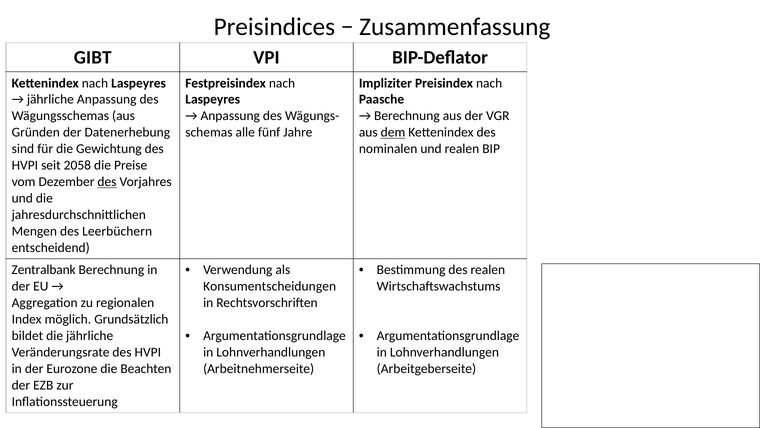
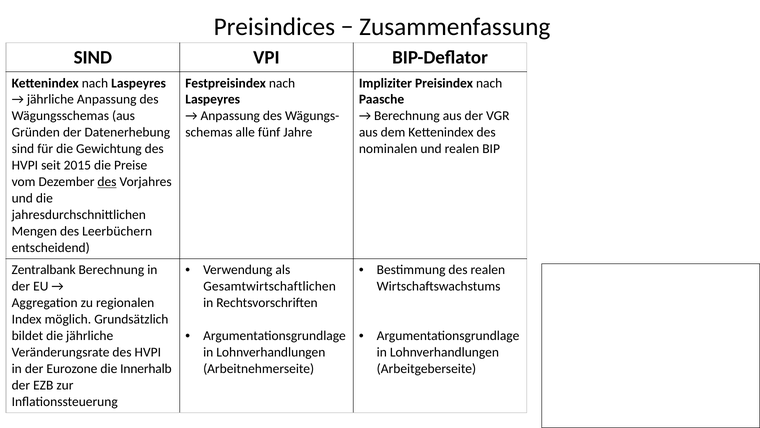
GIBT at (93, 57): GIBT -> SIND
dem underline: present -> none
2058: 2058 -> 2015
Konsumentscheidungen: Konsumentscheidungen -> Gesamtwirtschaftlichen
Beachten: Beachten -> Innerhalb
